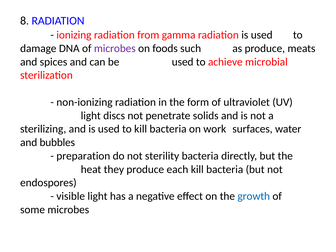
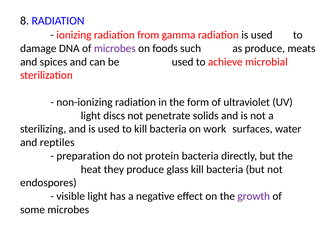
bubbles: bubbles -> reptiles
sterility: sterility -> protein
each: each -> glass
growth colour: blue -> purple
